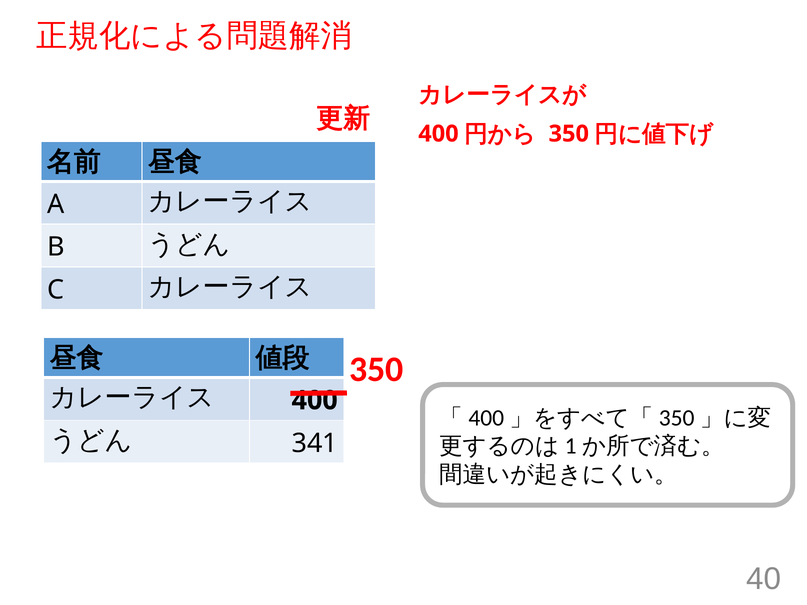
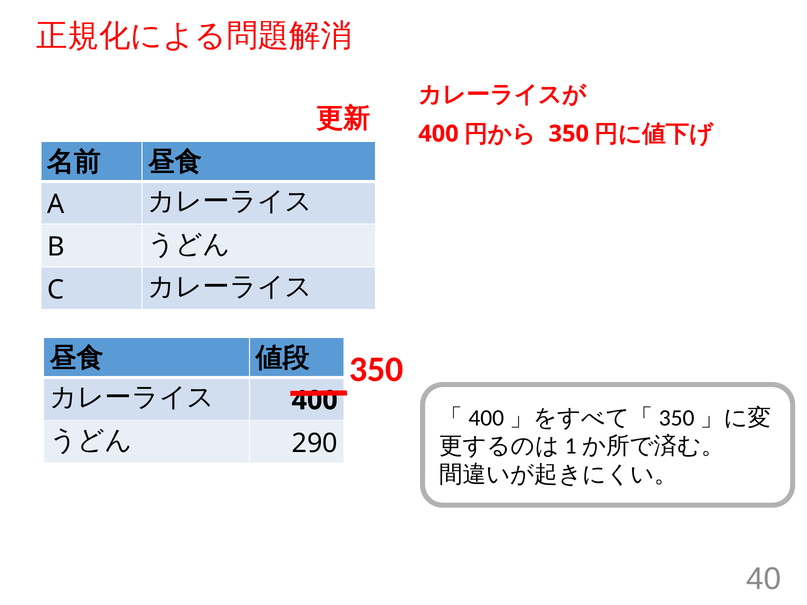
341: 341 -> 290
